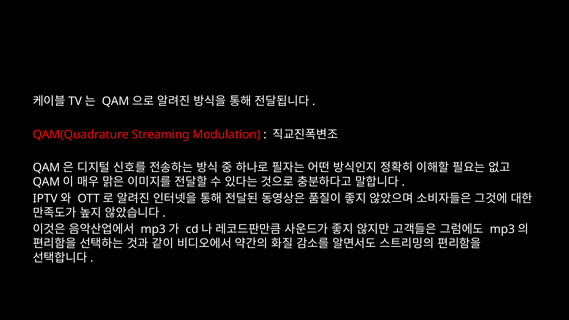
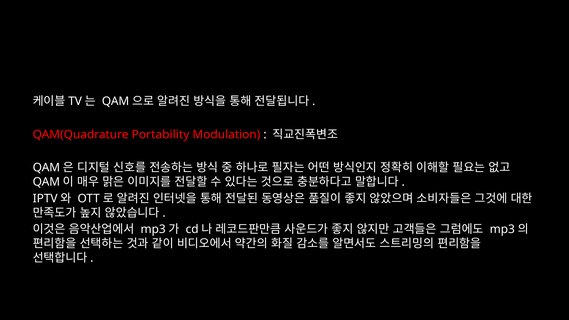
Streaming: Streaming -> Portability
